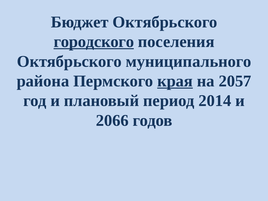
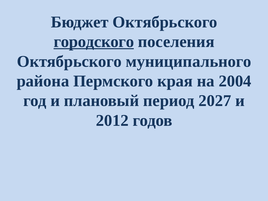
края underline: present -> none
2057: 2057 -> 2004
2014: 2014 -> 2027
2066: 2066 -> 2012
